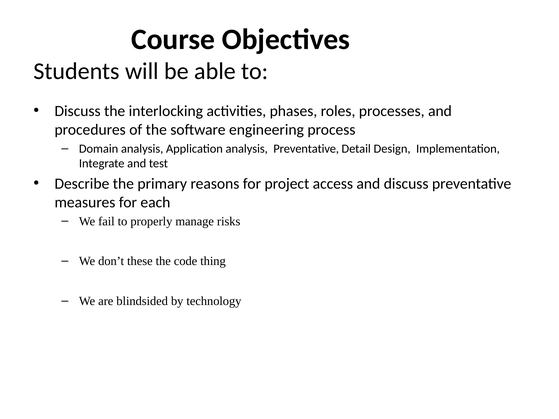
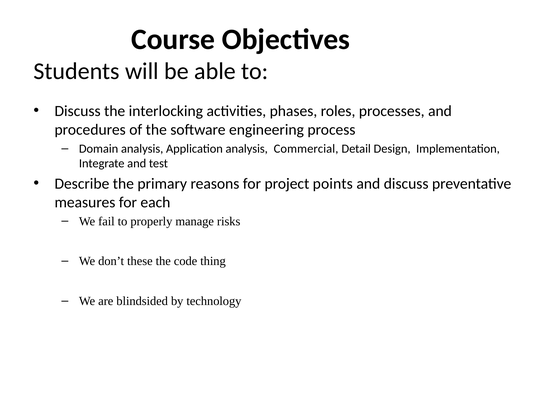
analysis Preventative: Preventative -> Commercial
access: access -> points
